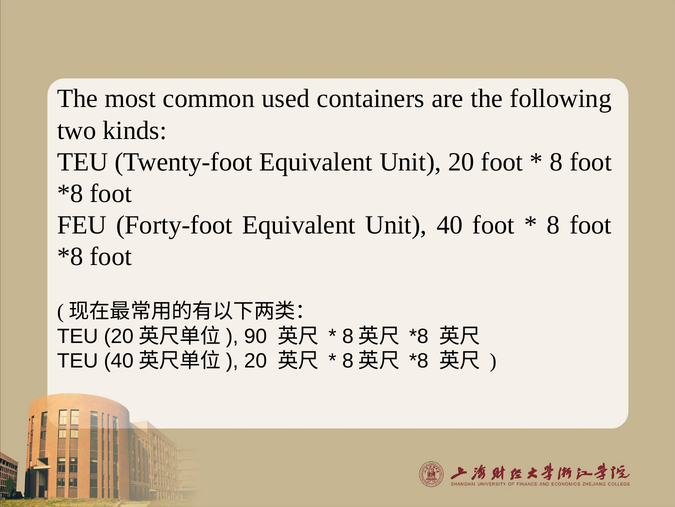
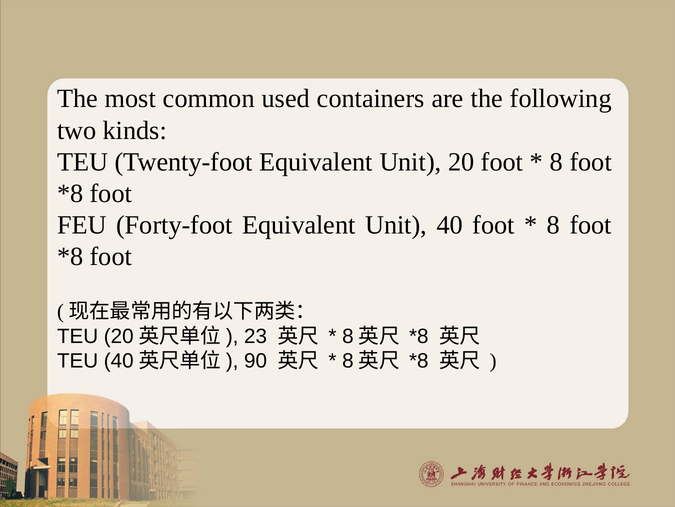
90: 90 -> 23
20 at (256, 360): 20 -> 90
